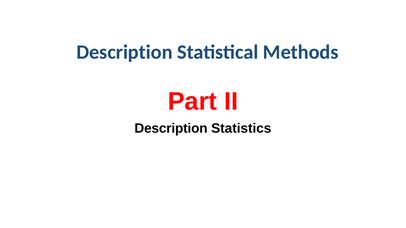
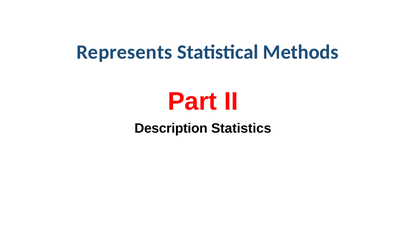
Description at (124, 52): Description -> Represents
